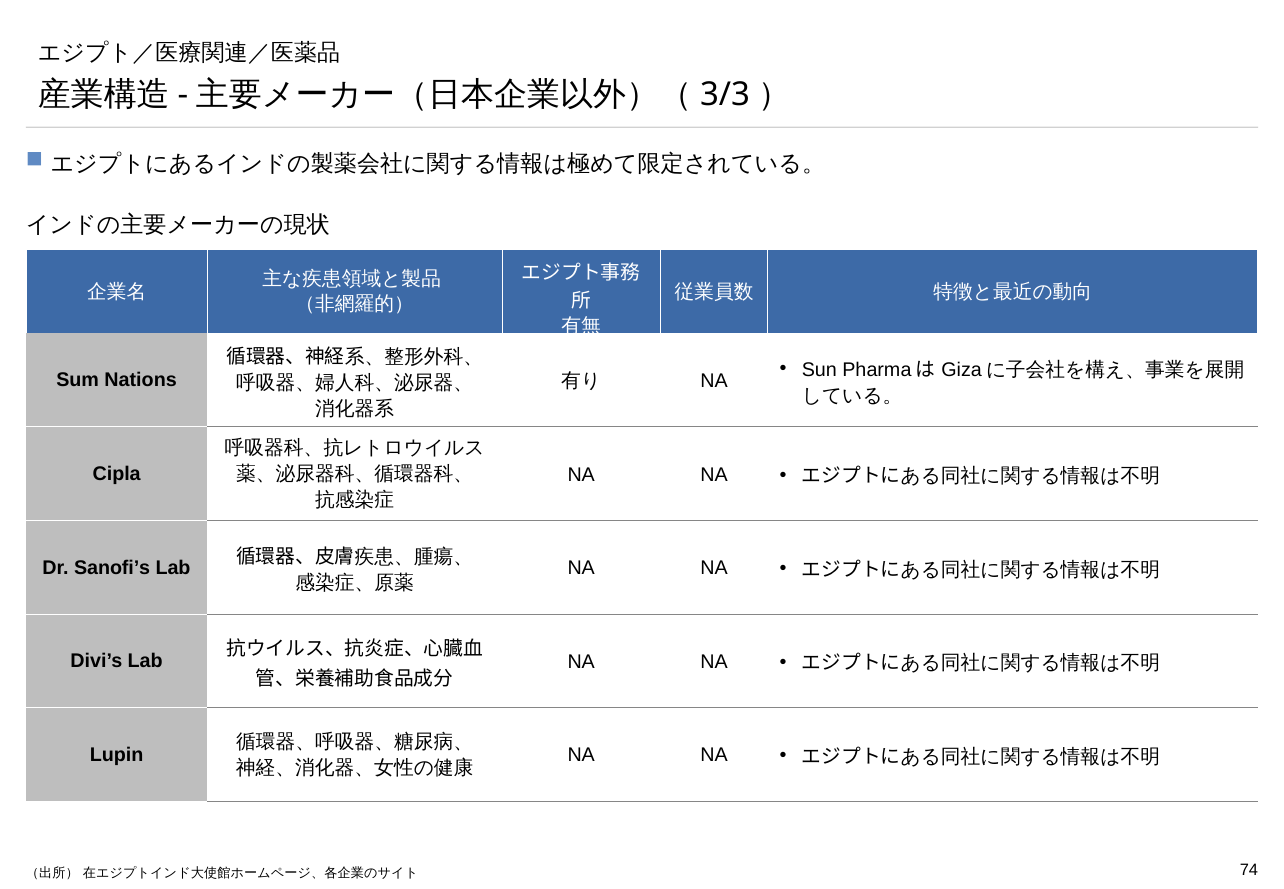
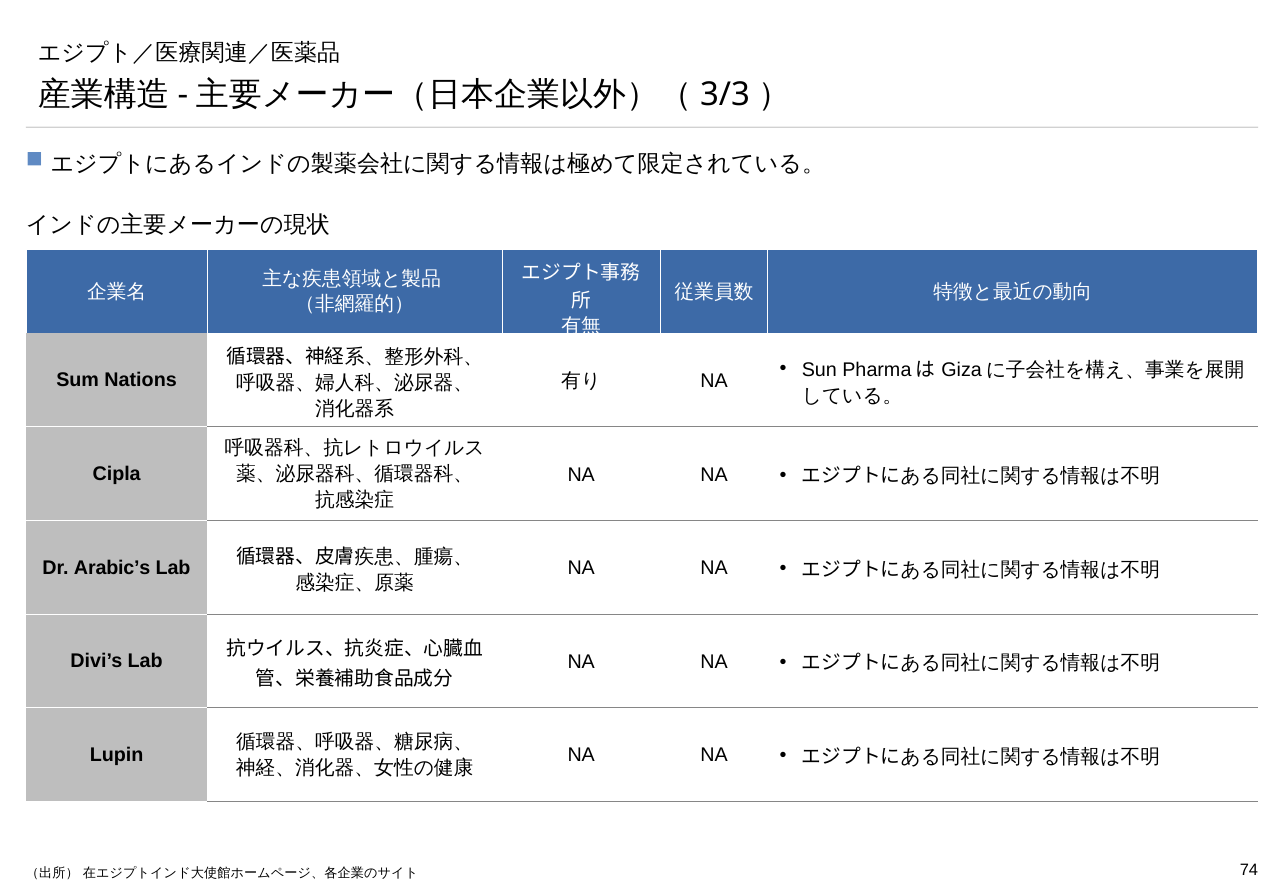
Sanofi’s: Sanofi’s -> Arabic’s
